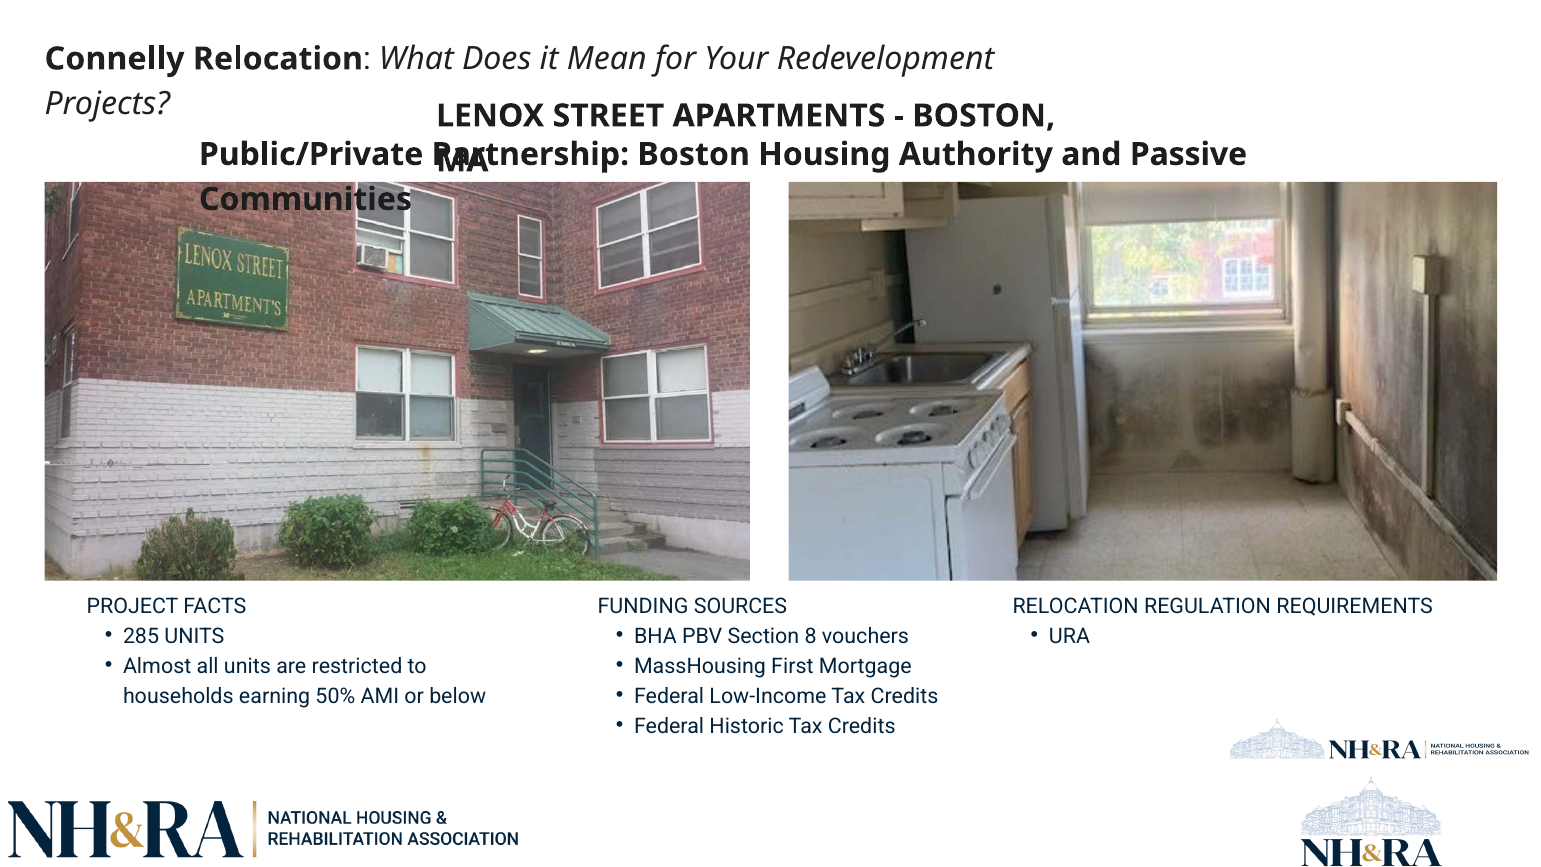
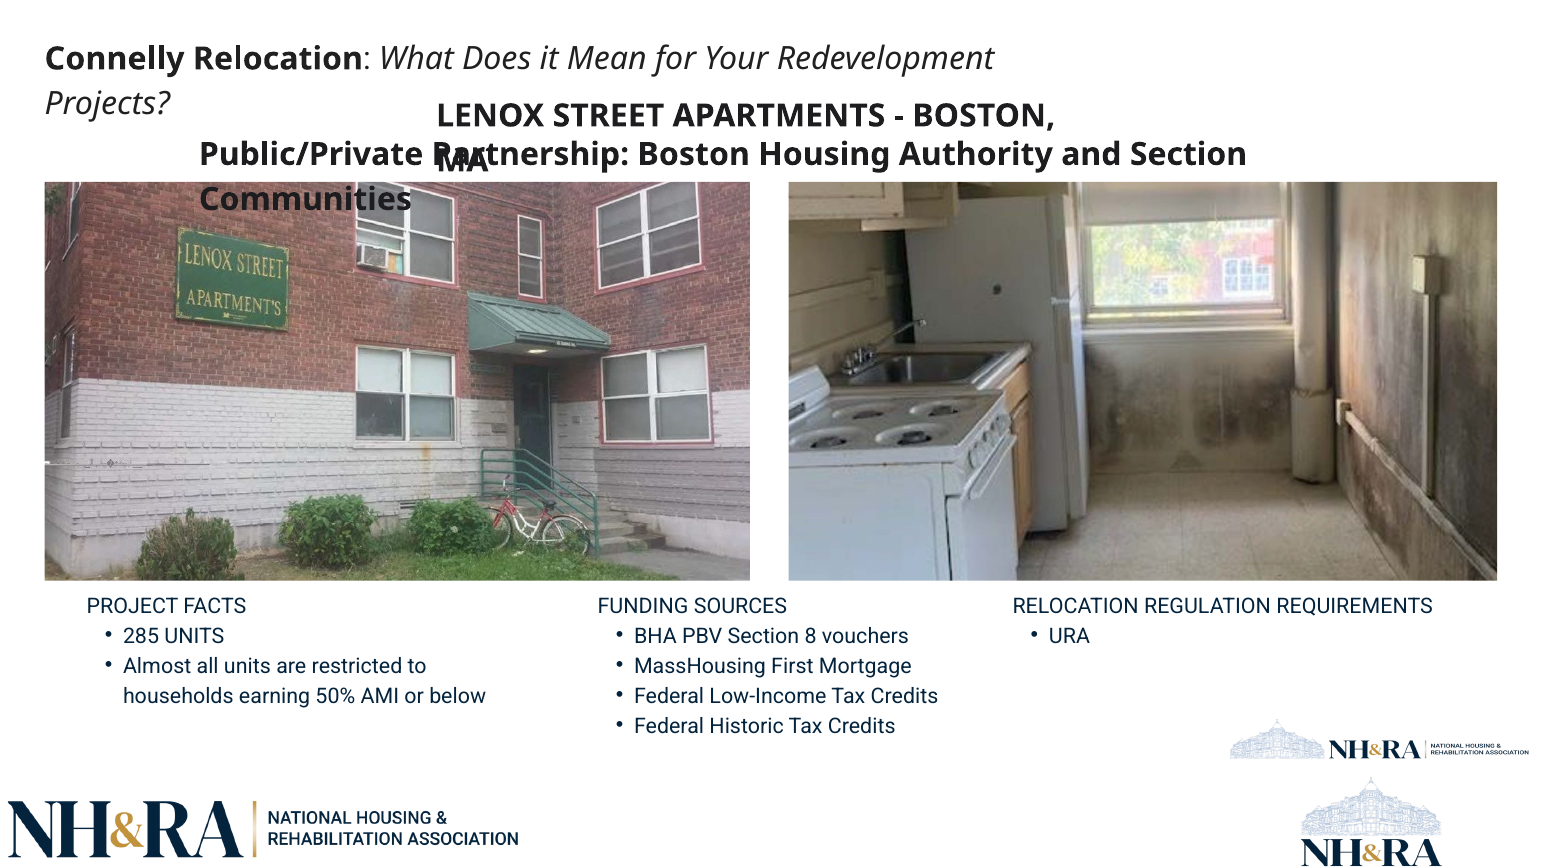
and Passive: Passive -> Section
